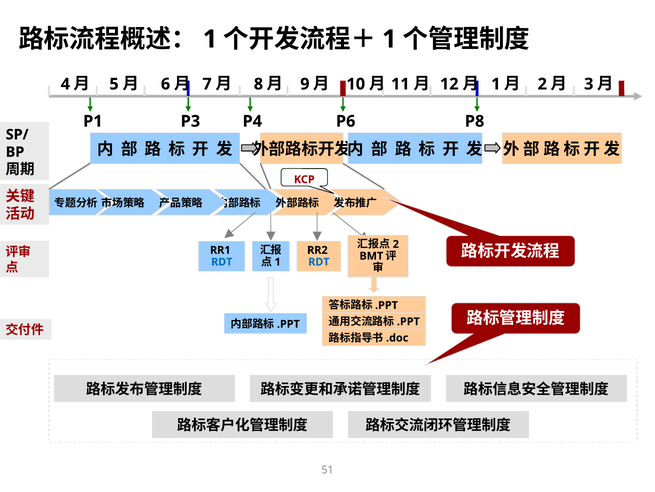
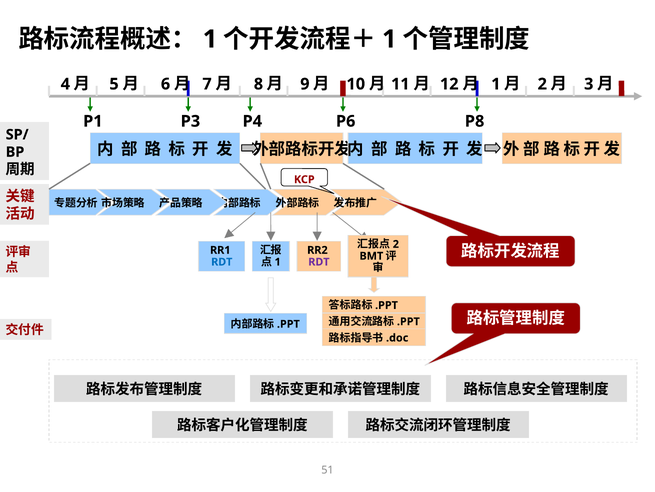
RDT at (319, 262) colour: blue -> purple
